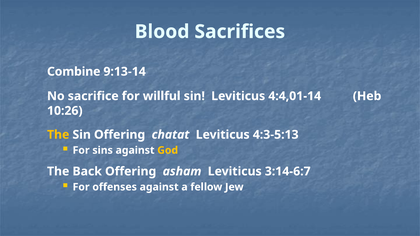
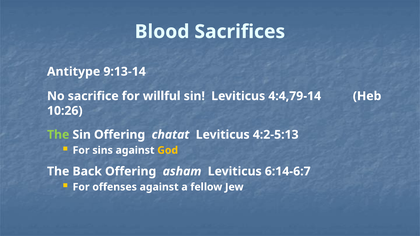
Combine: Combine -> Antitype
4:4,01-14: 4:4,01-14 -> 4:4,79-14
The at (58, 135) colour: yellow -> light green
4:3-5:13: 4:3-5:13 -> 4:2-5:13
3:14-6:7: 3:14-6:7 -> 6:14-6:7
